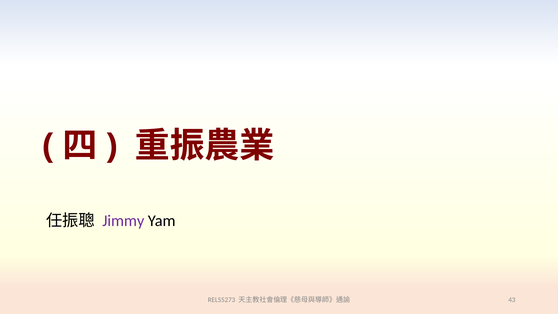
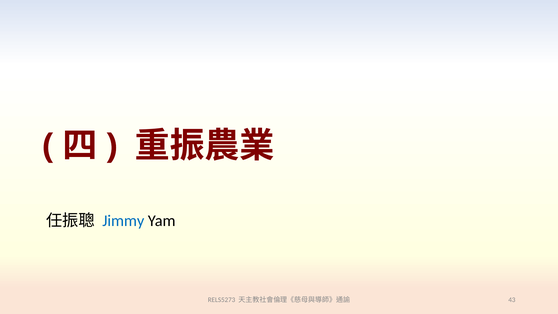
Jimmy colour: purple -> blue
